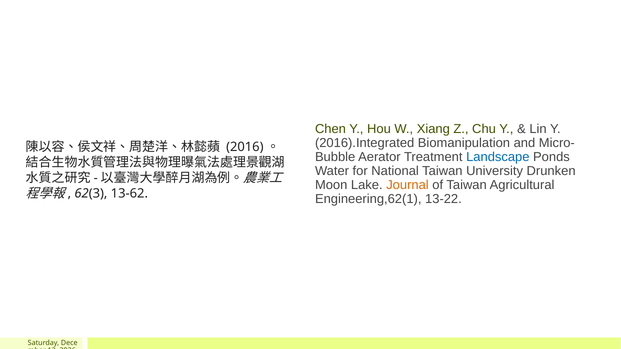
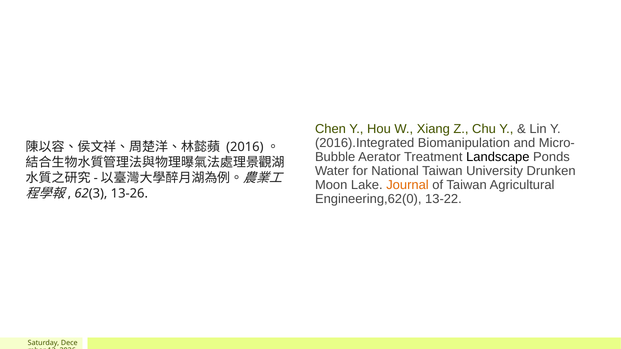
Landscape colour: blue -> black
13-62: 13-62 -> 13-26
Engineering,62(1: Engineering,62(1 -> Engineering,62(0
